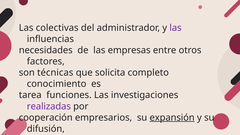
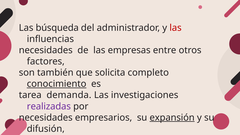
colectivas: colectivas -> búsqueda
las at (176, 28) colour: purple -> red
técnicas: técnicas -> también
conocimiento underline: none -> present
funciones: funciones -> demanda
cooperación at (46, 118): cooperación -> necesidades
